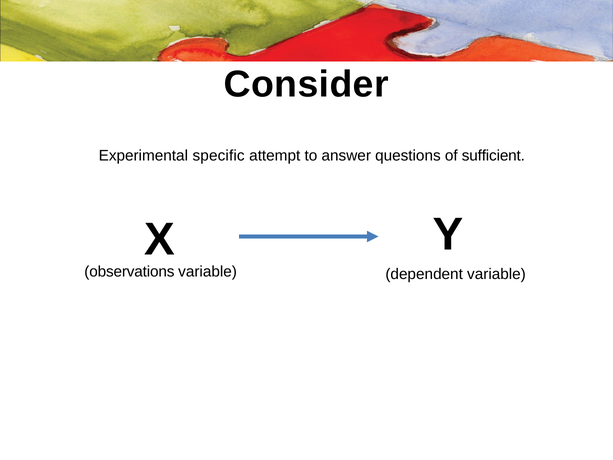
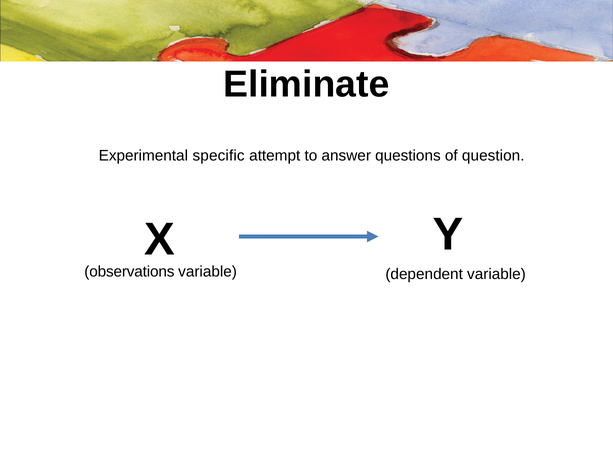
Consider: Consider -> Eliminate
sufficient: sufficient -> question
